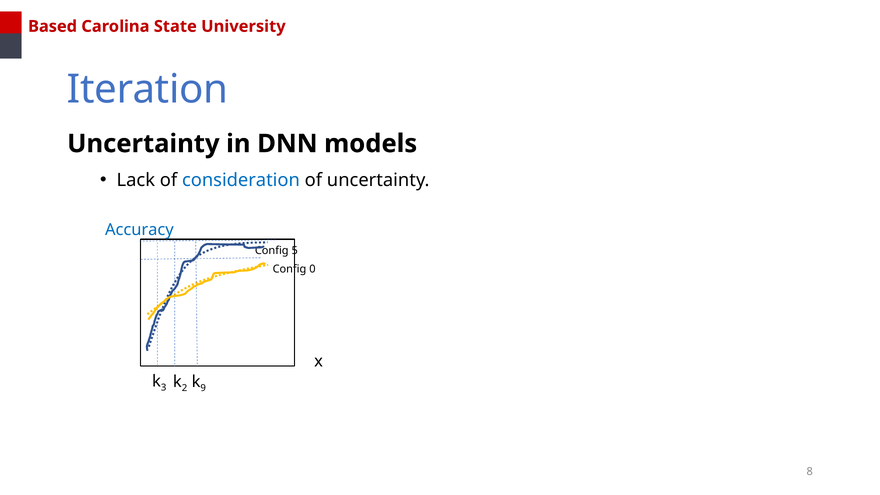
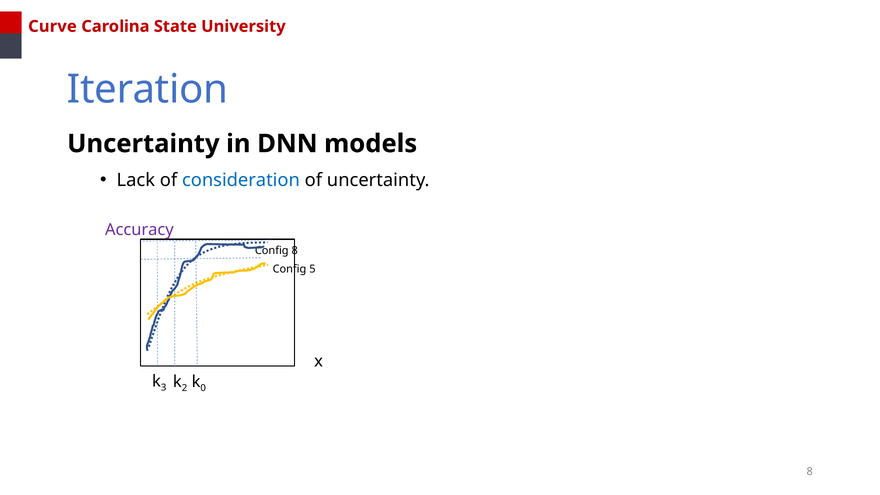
Based: Based -> Curve
Accuracy colour: blue -> purple
Config 5: 5 -> 8
0: 0 -> 5
9: 9 -> 0
